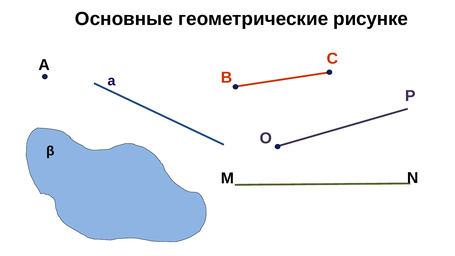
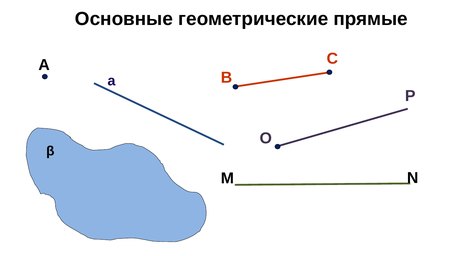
рисунке: рисунке -> прямые
